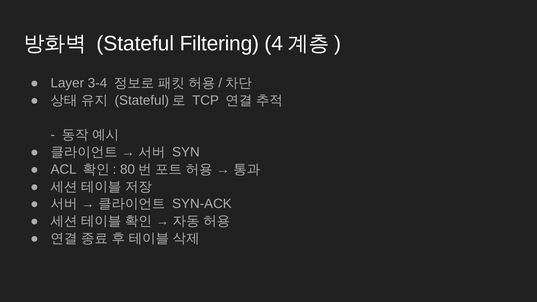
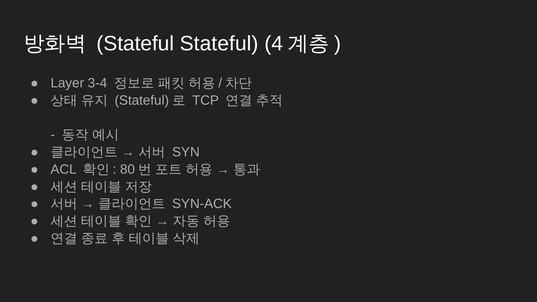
Stateful Filtering: Filtering -> Stateful
